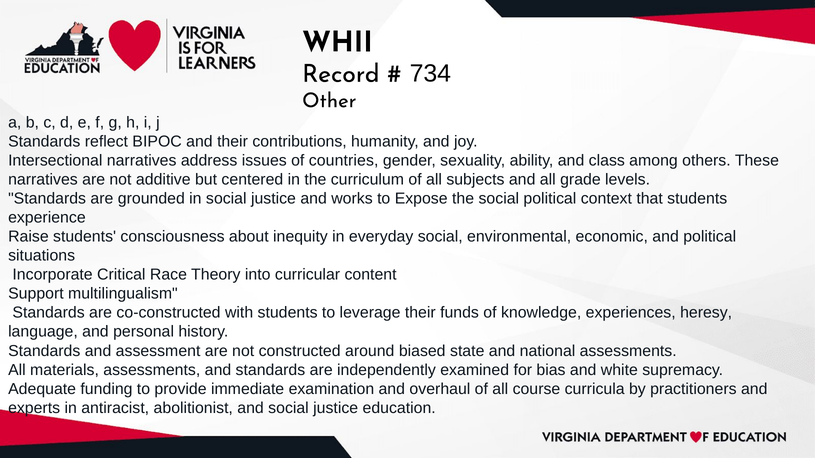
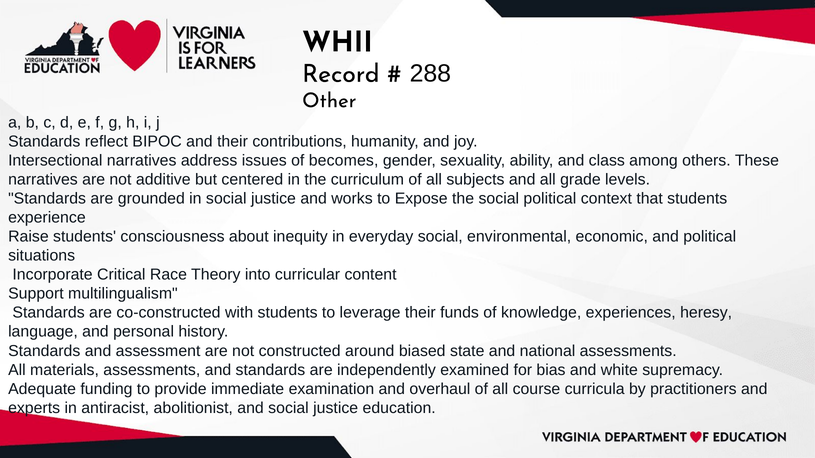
734: 734 -> 288
countries: countries -> becomes
